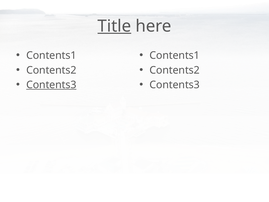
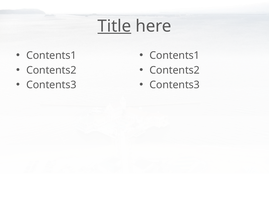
Contents3 at (51, 85) underline: present -> none
